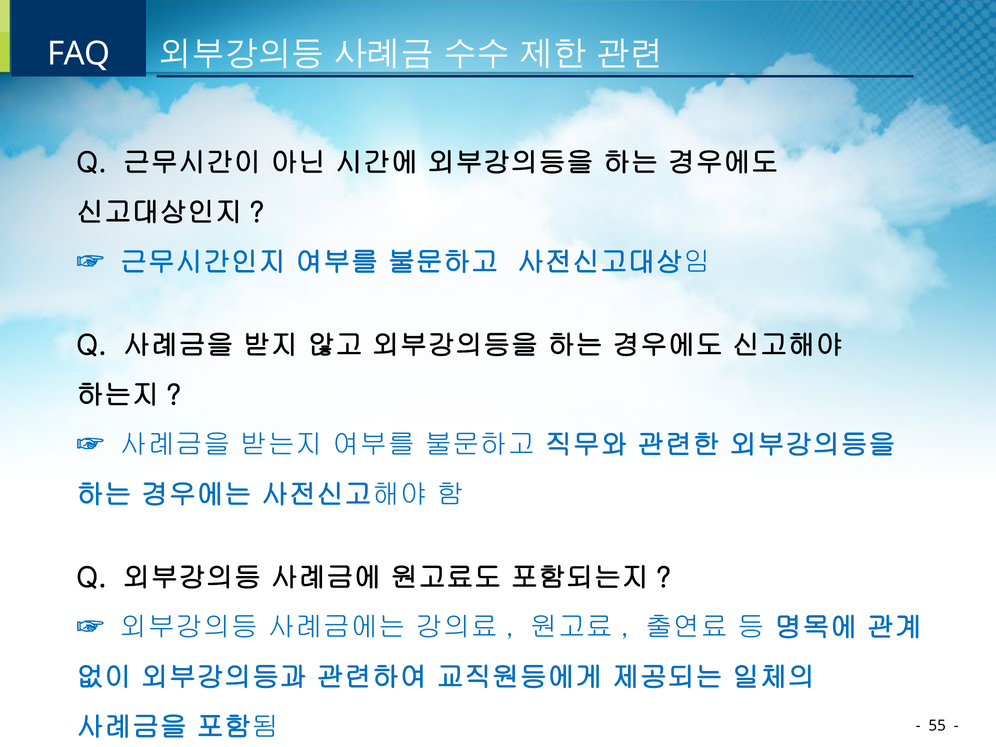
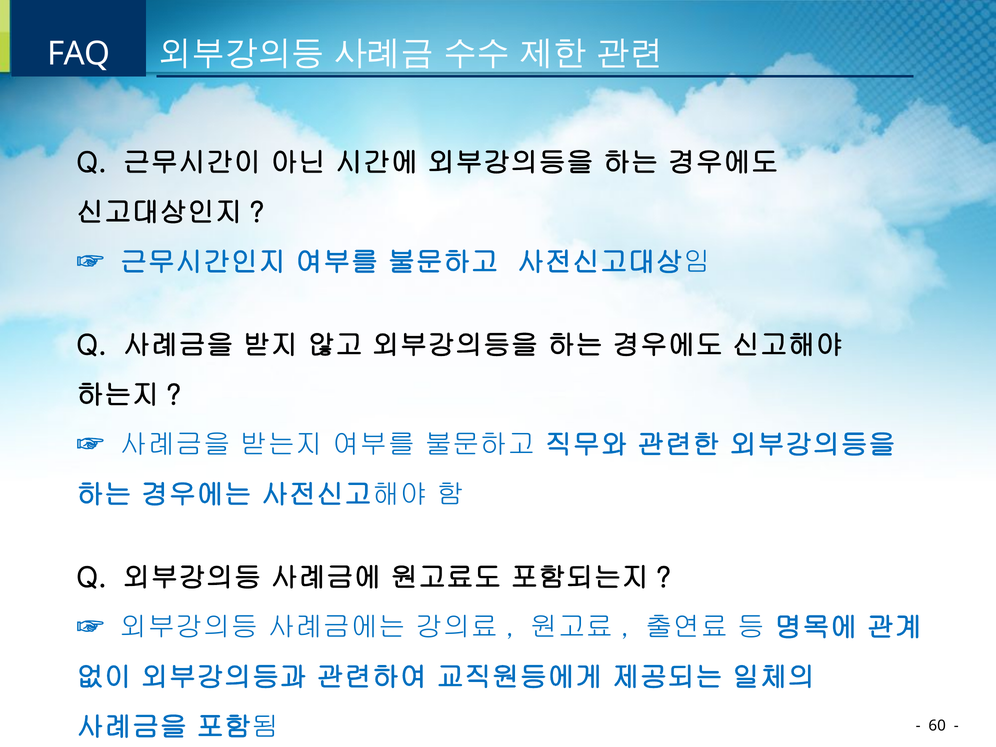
55: 55 -> 60
